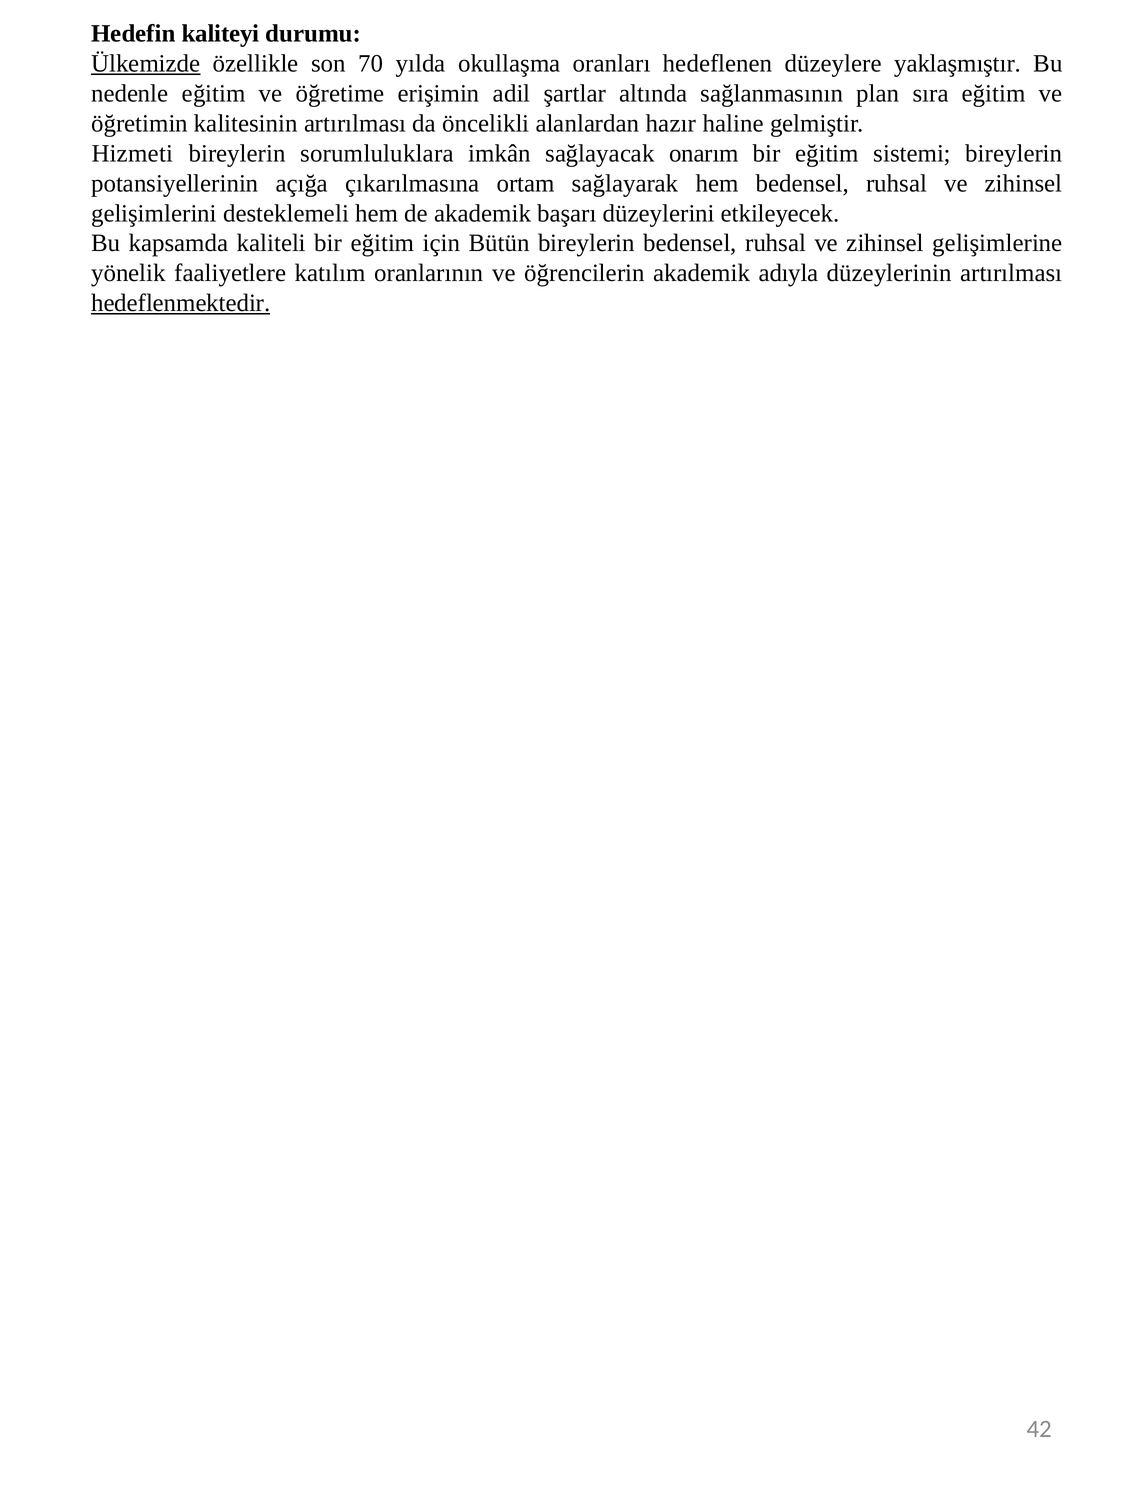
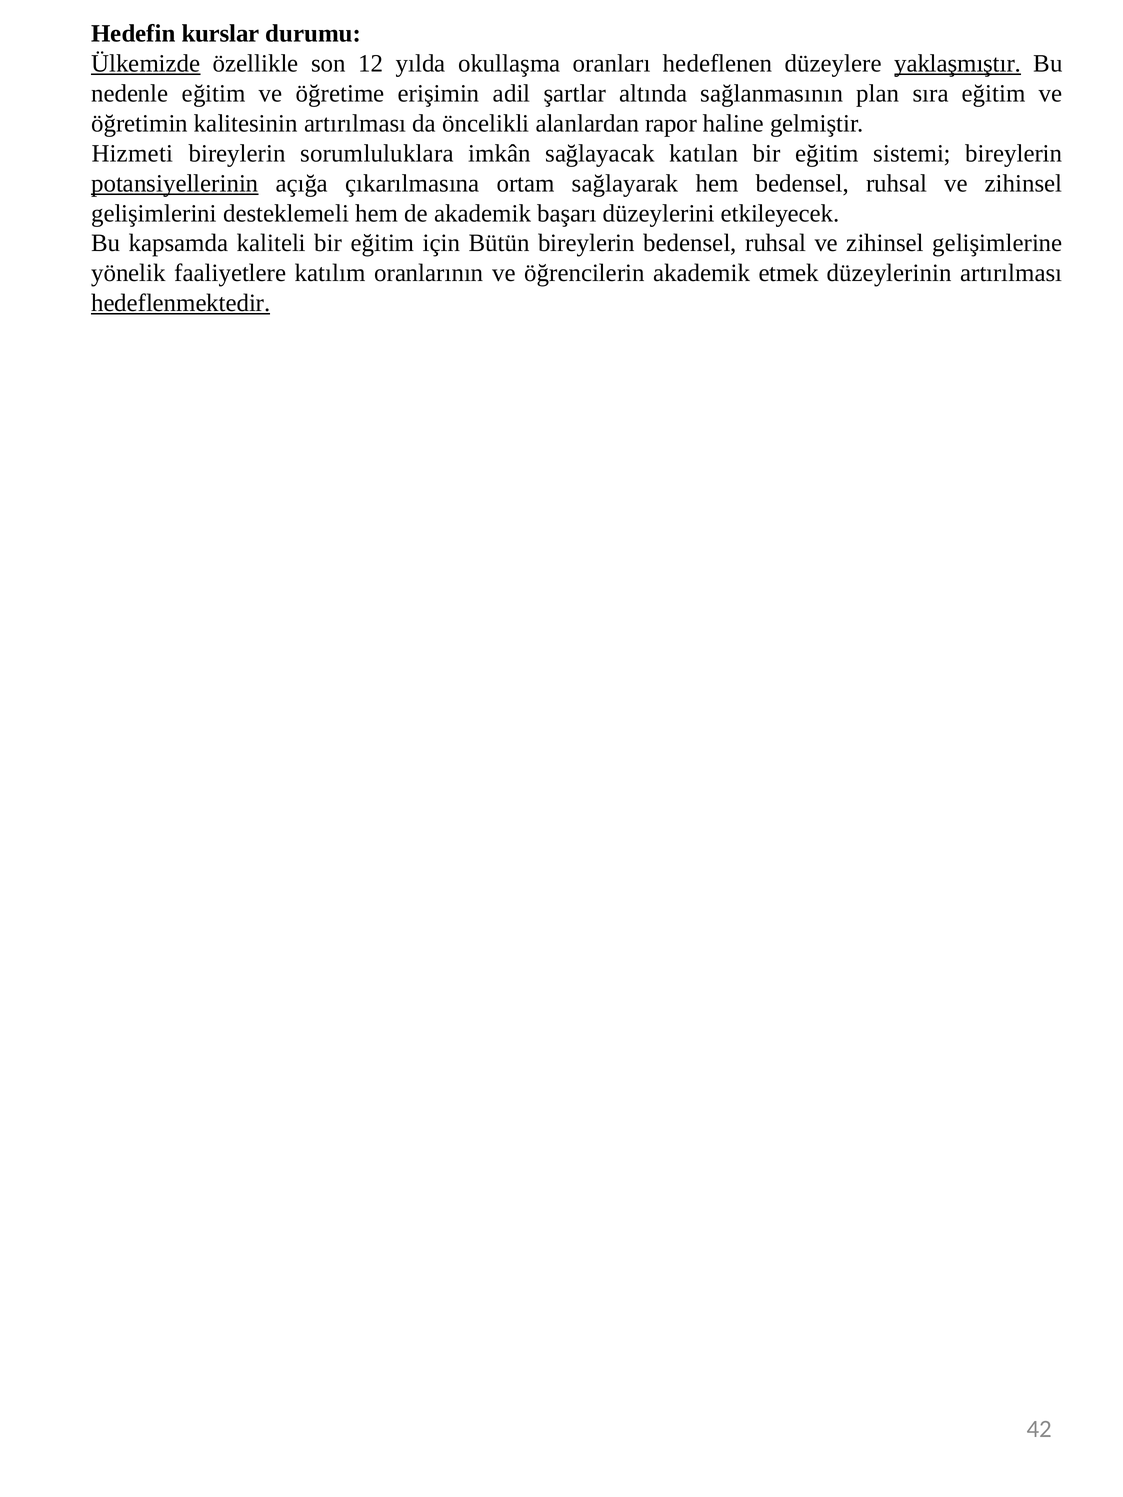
kaliteyi: kaliteyi -> kurslar
70: 70 -> 12
yaklaşmıştır underline: none -> present
hazır: hazır -> rapor
onarım: onarım -> katılan
potansiyellerinin underline: none -> present
adıyla: adıyla -> etmek
